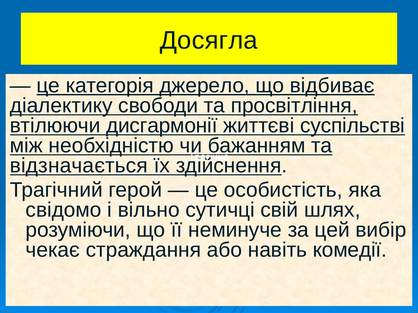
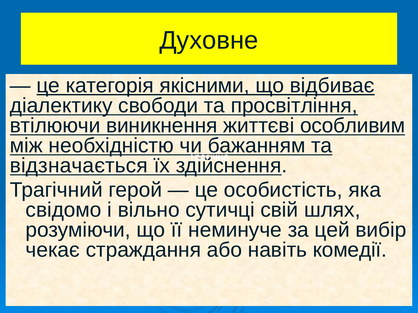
Досягла: Досягла -> Духовне
джерело: джерело -> якісними
дисгармонії: дисгармонії -> виникнення
суспільстві: суспільстві -> особливим
